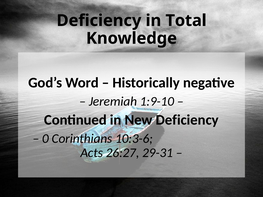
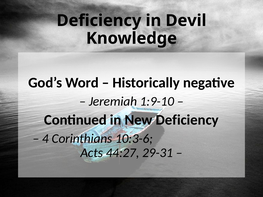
Total: Total -> Devil
0: 0 -> 4
26:27: 26:27 -> 44:27
